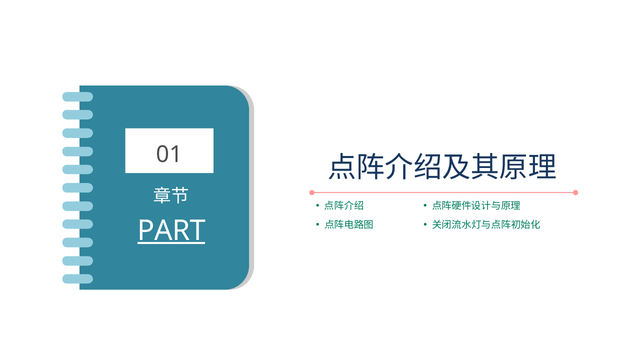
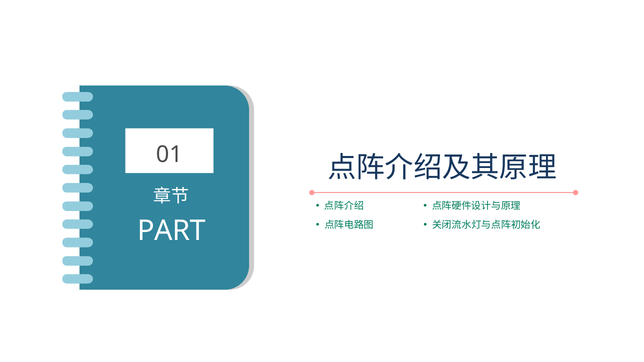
PART underline: present -> none
